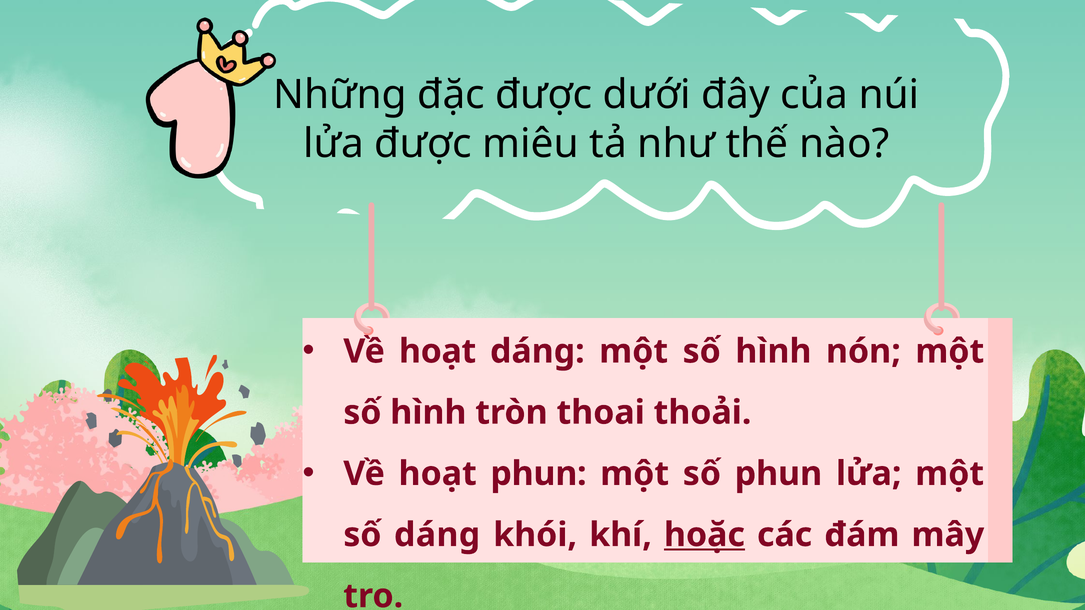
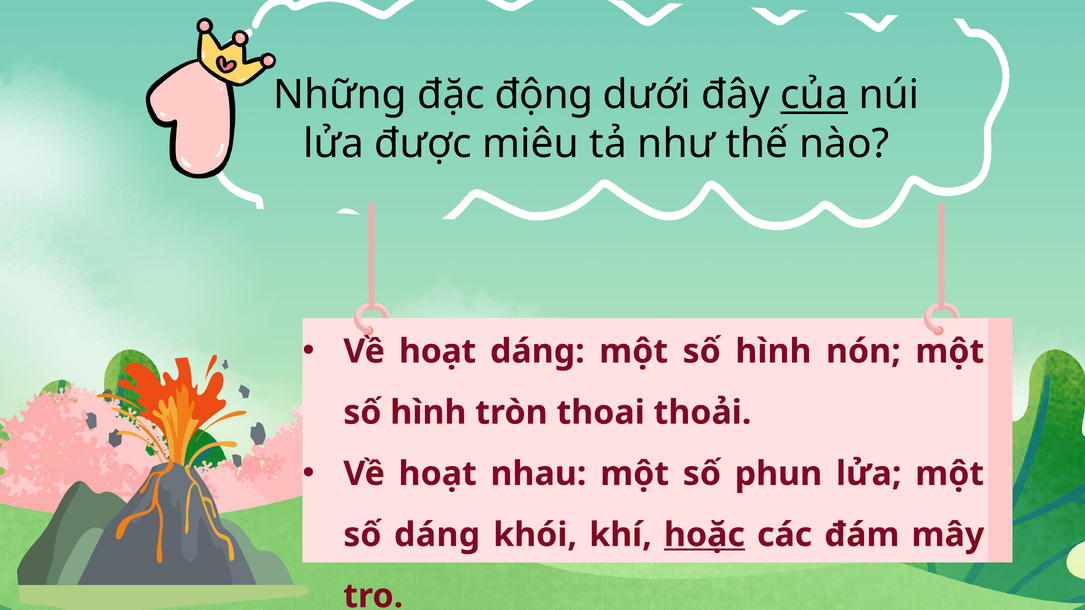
đặc được: được -> động
của underline: none -> present
hoạt phun: phun -> nhau
